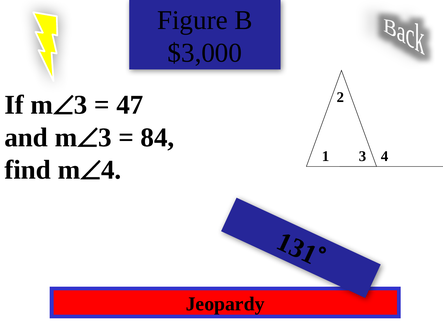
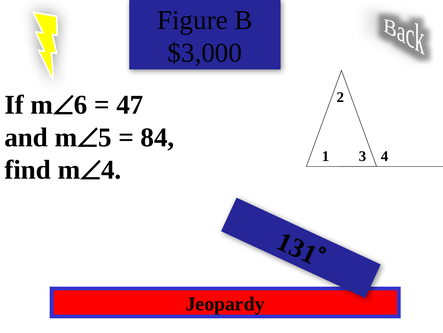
3 at (81, 105): 3 -> 6
3 at (105, 137): 3 -> 5
